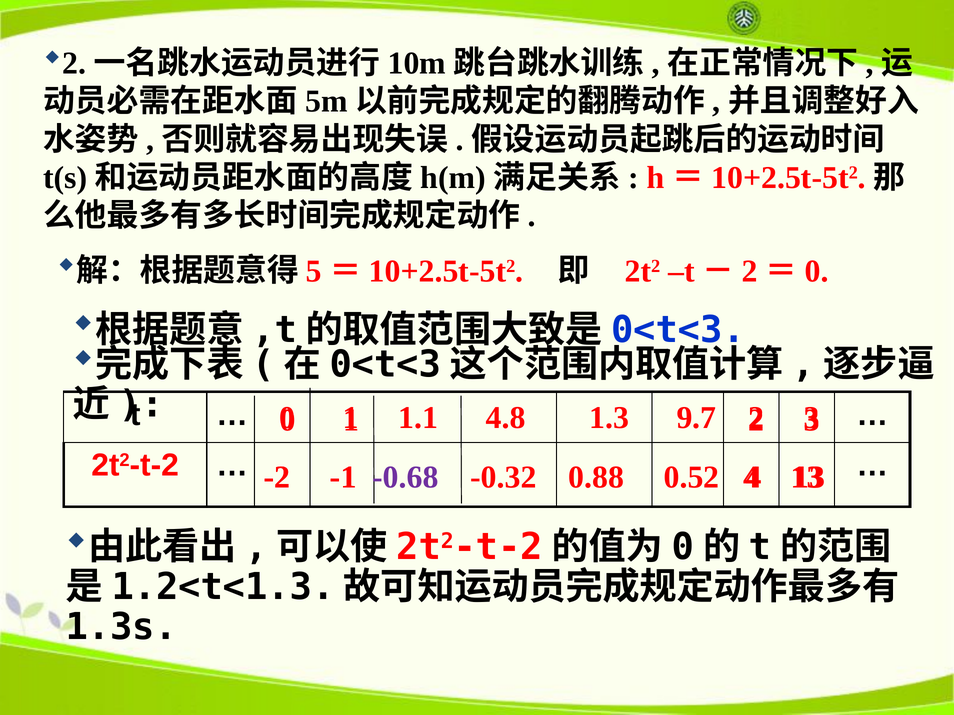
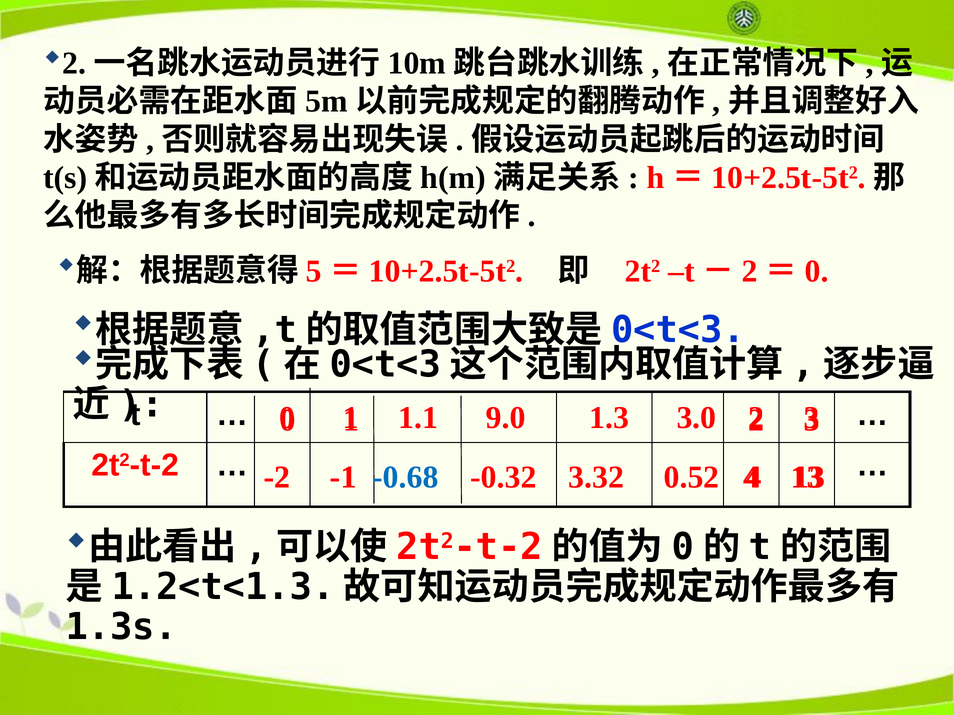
4.8: 4.8 -> 9.0
9.7: 9.7 -> 3.0
-0.68 colour: purple -> blue
0.88: 0.88 -> 3.32
